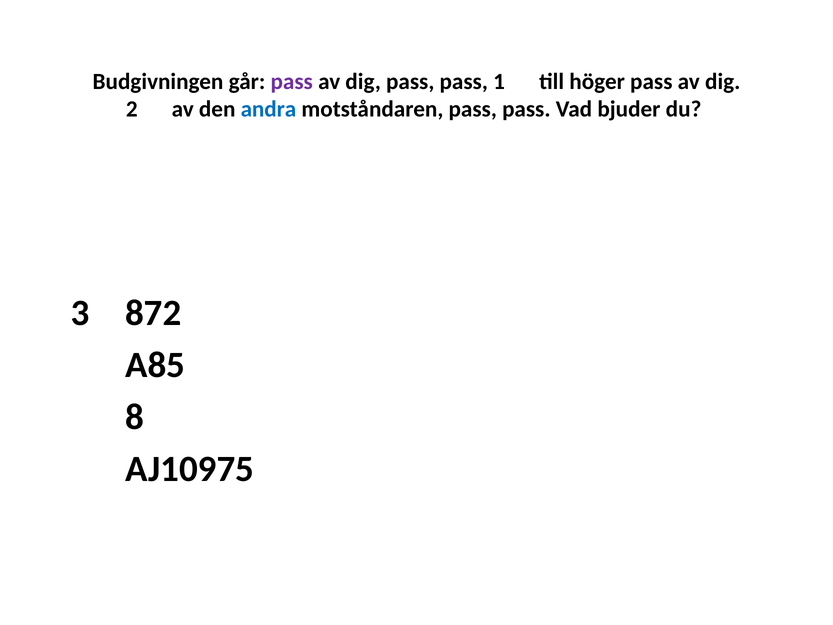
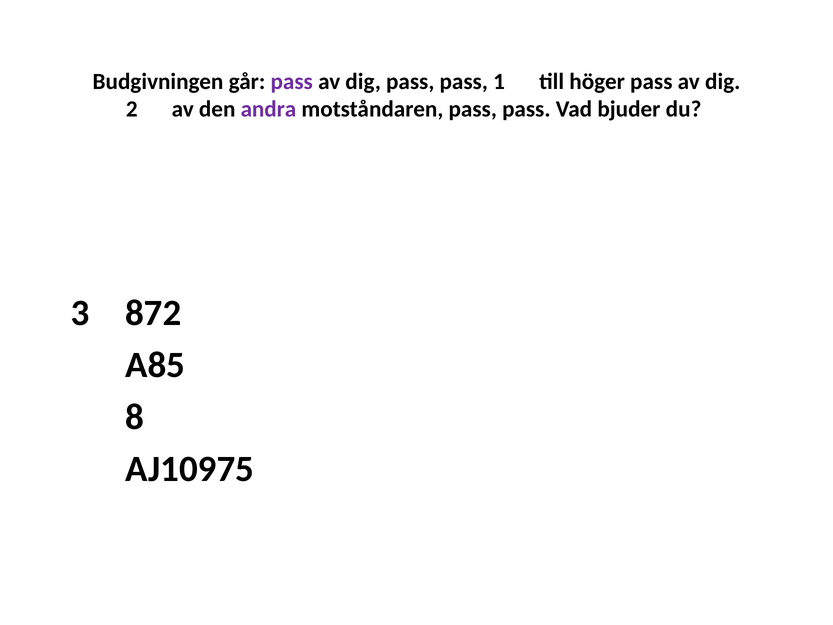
andra colour: blue -> purple
